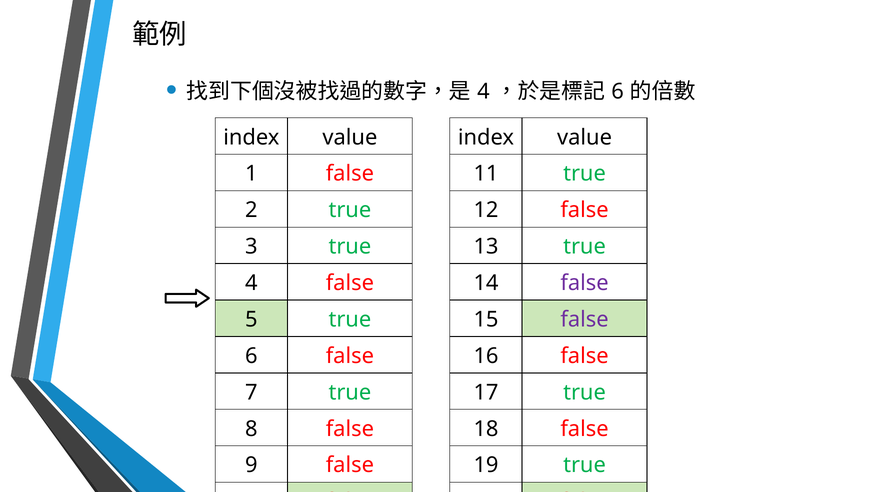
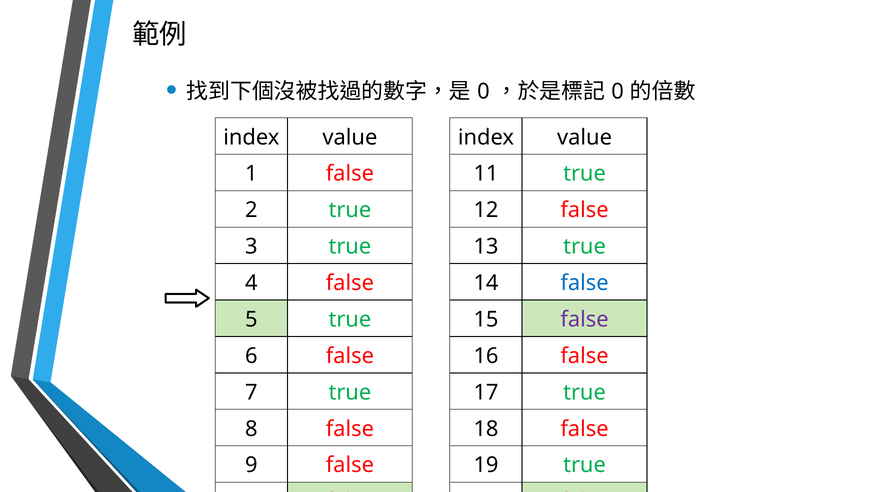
4 at (483, 92): 4 -> 0
6 at (618, 92): 6 -> 0
false at (585, 283) colour: purple -> blue
